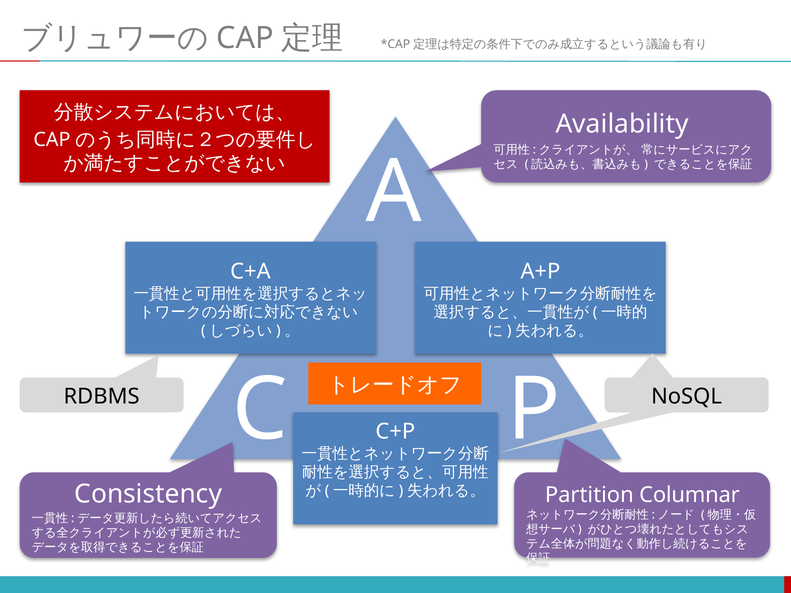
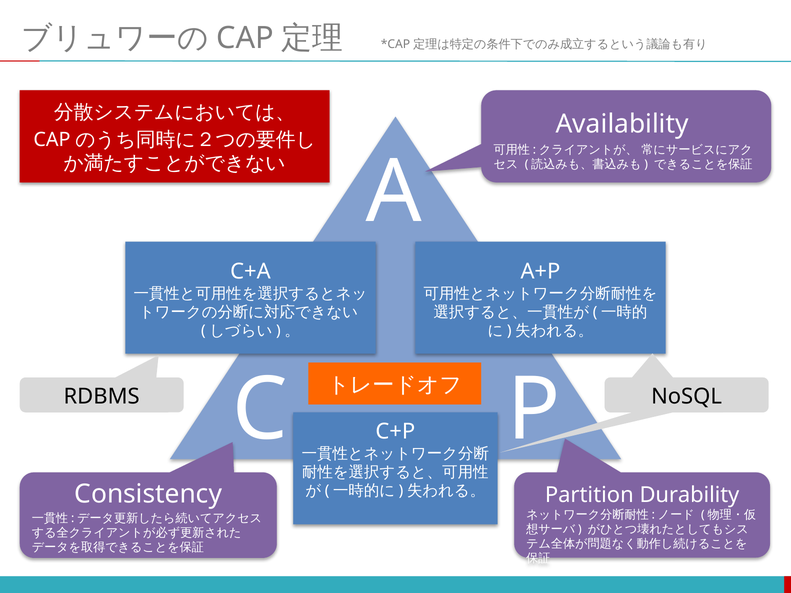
Columnar: Columnar -> Durability
